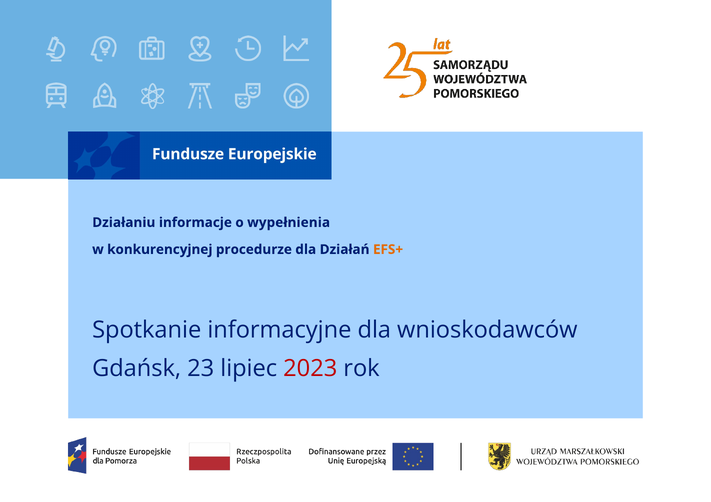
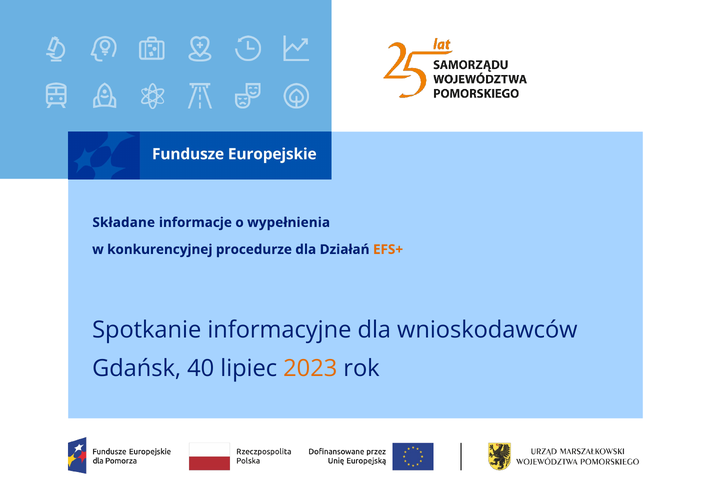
Działaniu: Działaniu -> Składane
23: 23 -> 40
2023 colour: red -> orange
